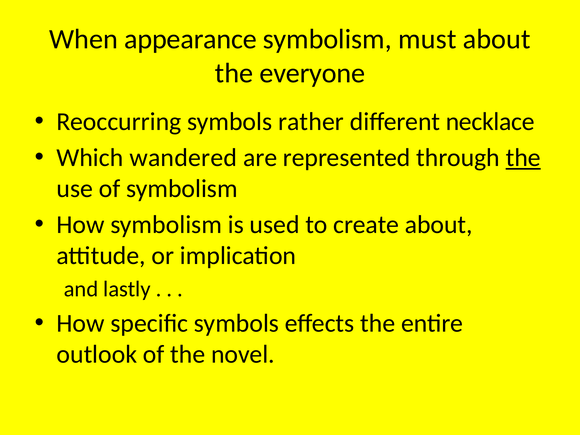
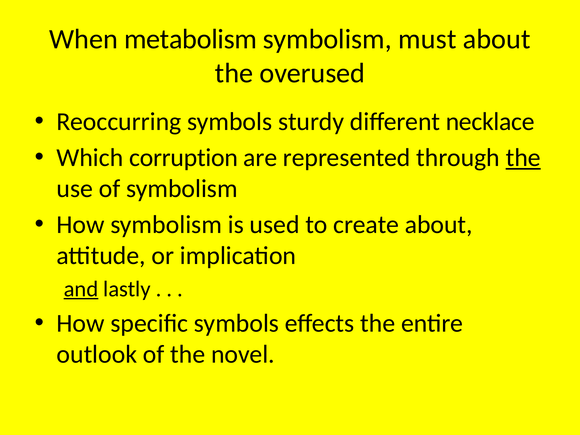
appearance: appearance -> metabolism
everyone: everyone -> overused
rather: rather -> sturdy
wandered: wandered -> corruption
and underline: none -> present
